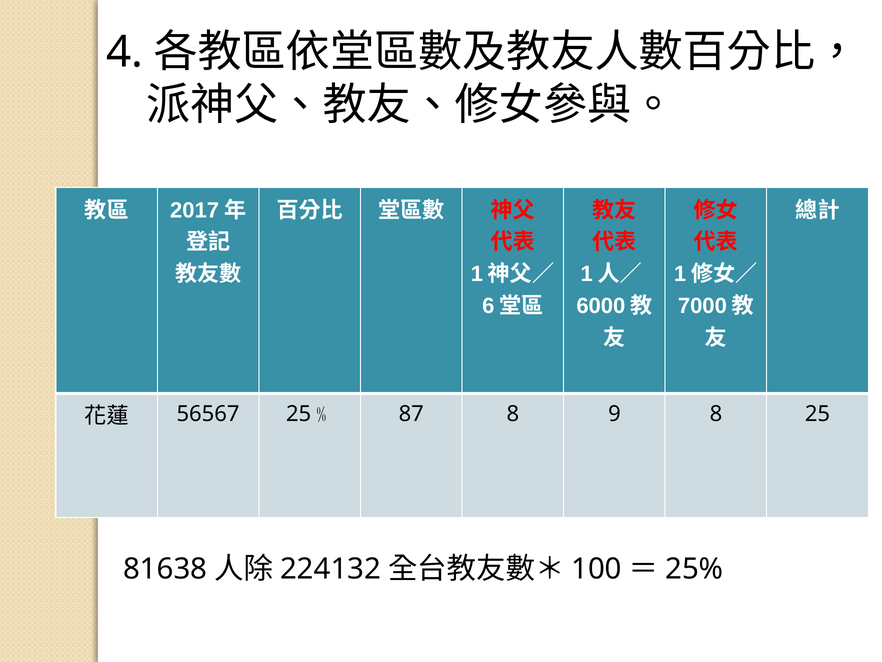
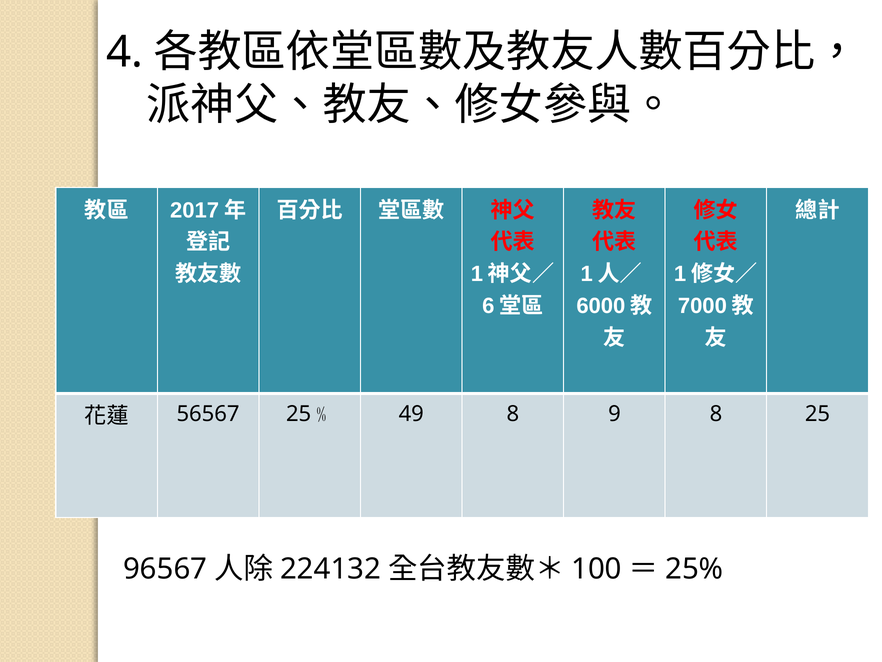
87: 87 -> 49
81638: 81638 -> 96567
